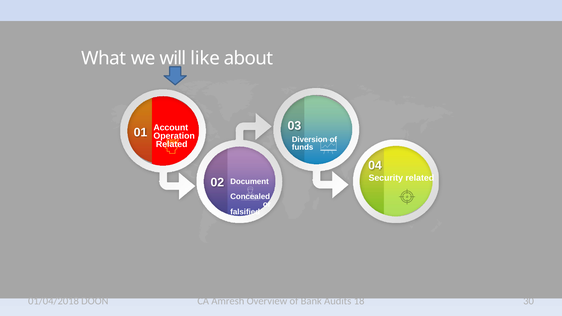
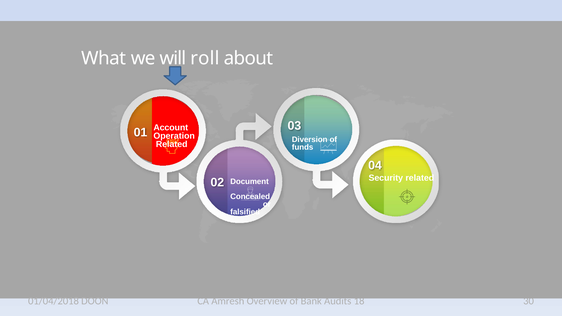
like: like -> roll
